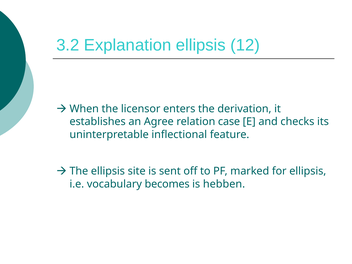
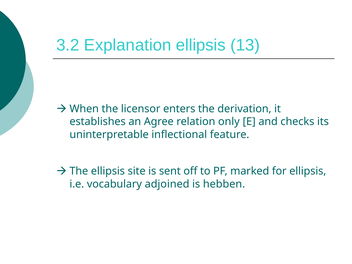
12: 12 -> 13
case: case -> only
becomes: becomes -> adjoined
